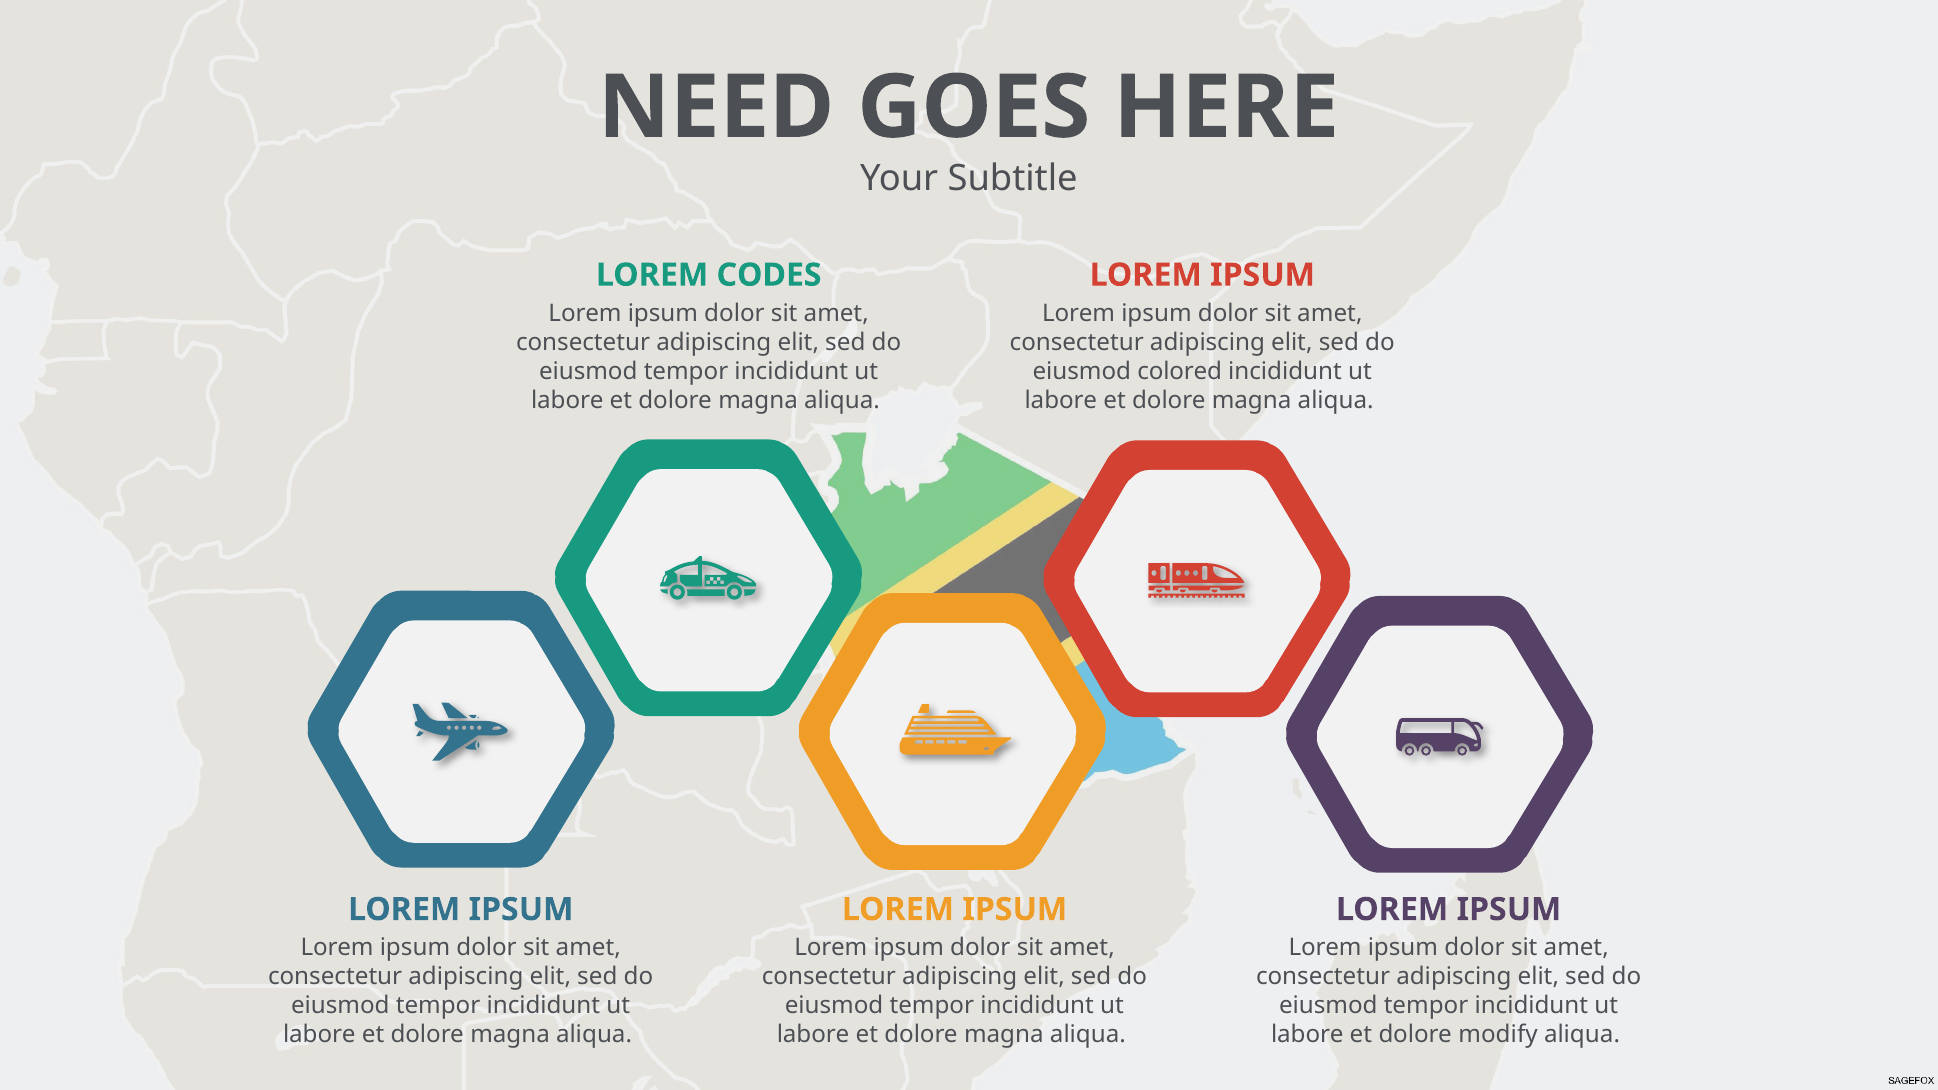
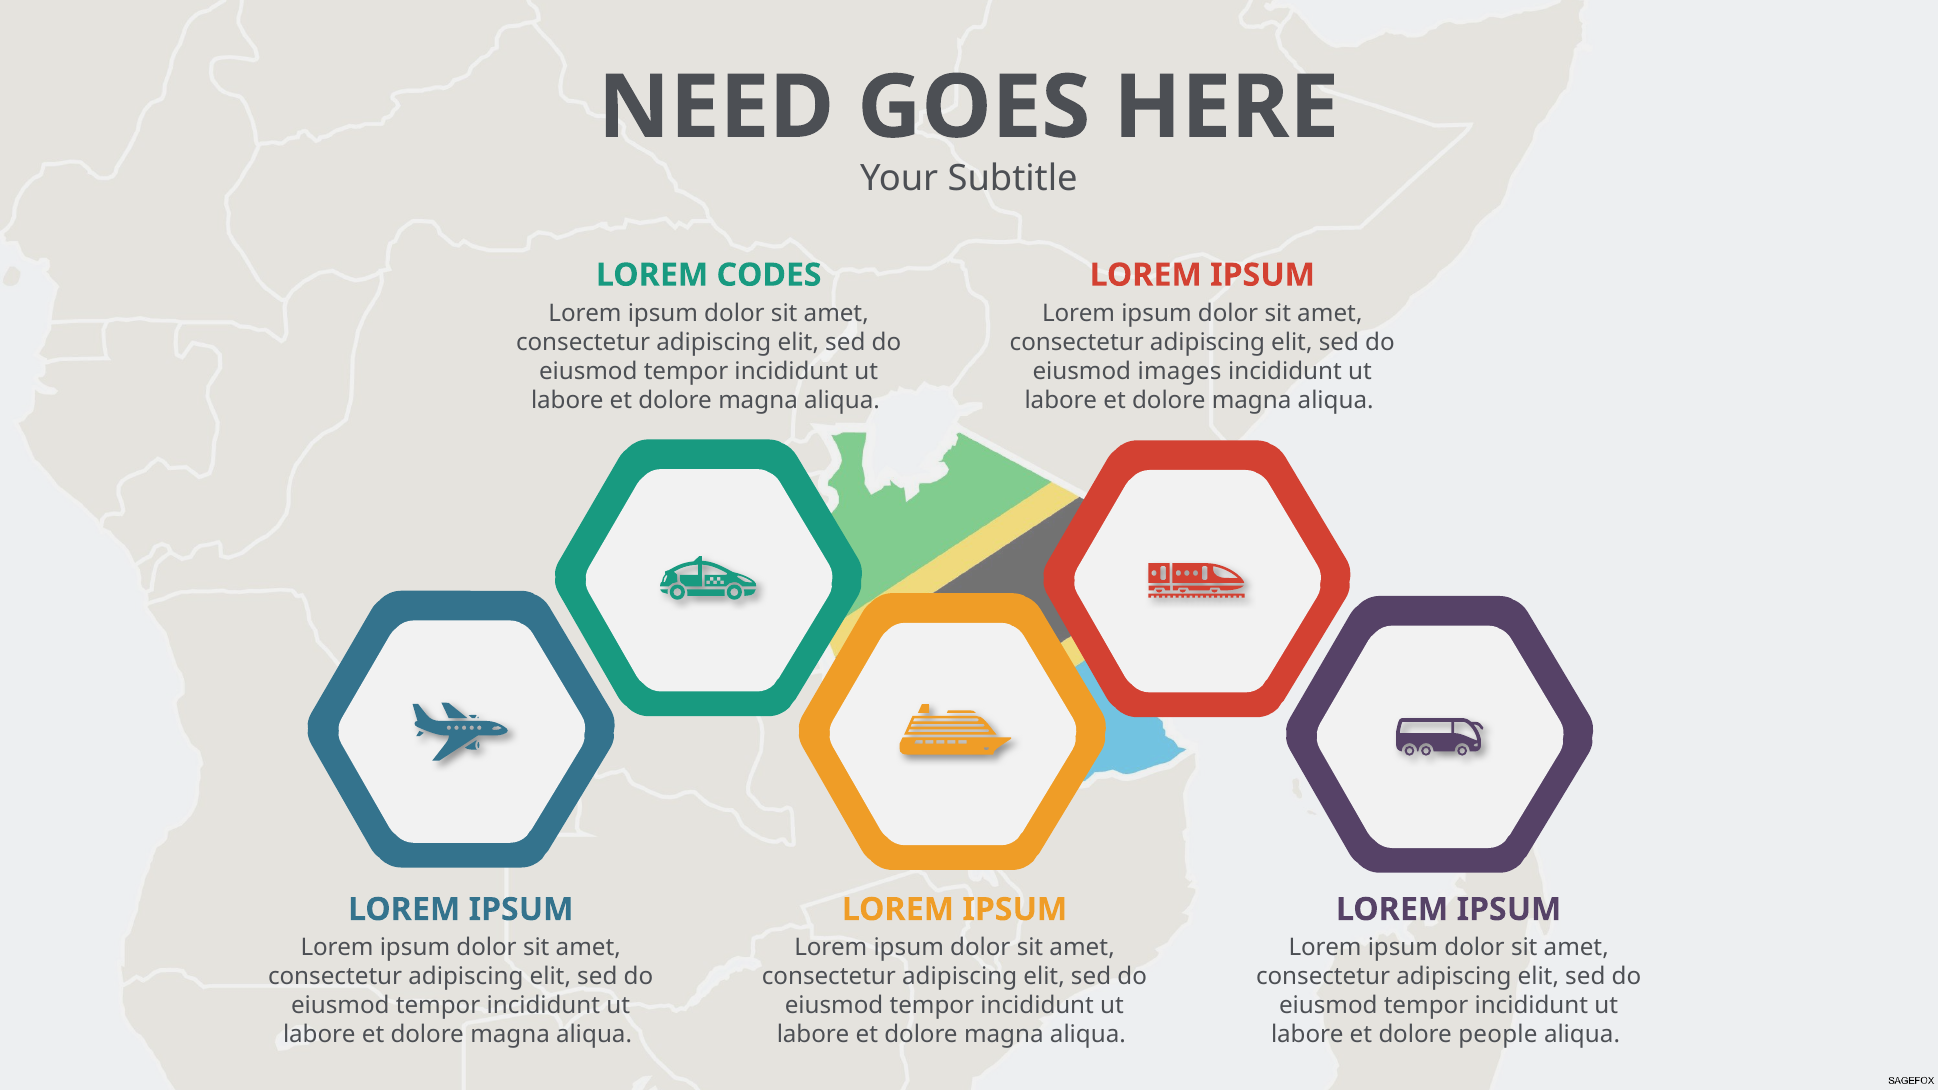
colored: colored -> images
modify: modify -> people
